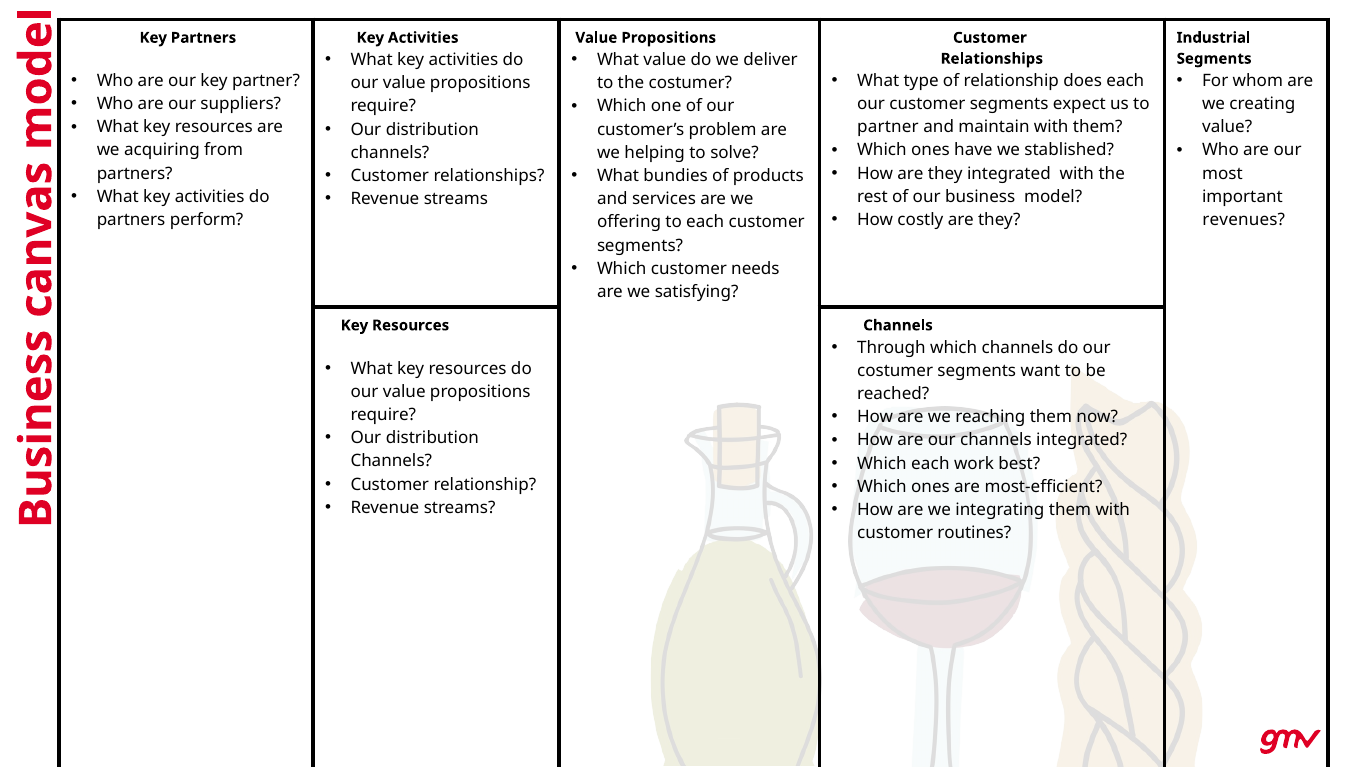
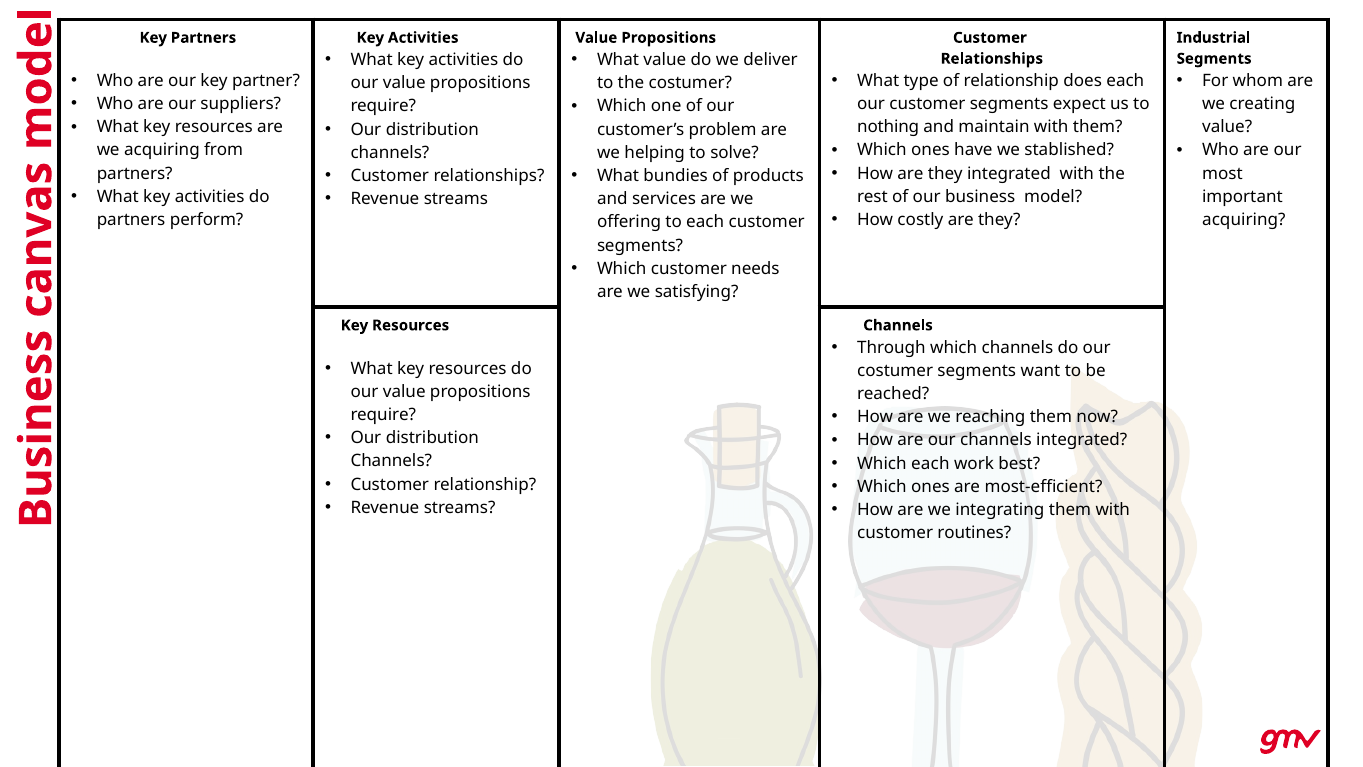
partner at (888, 127): partner -> nothing
revenues at (1244, 220): revenues -> acquiring
